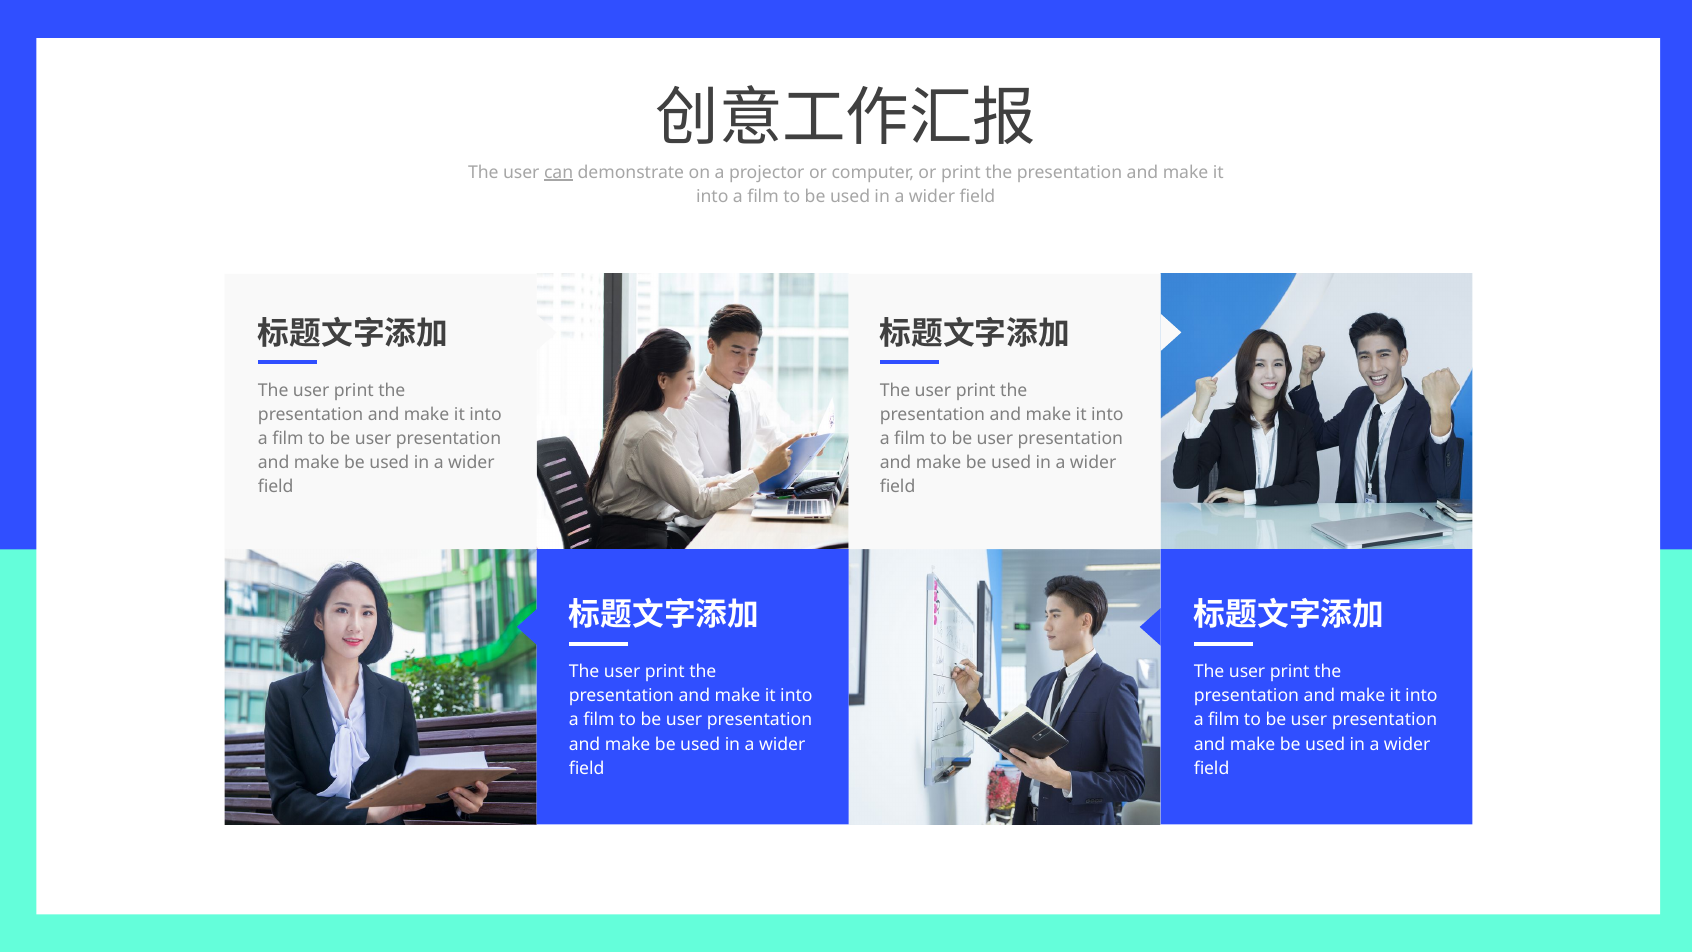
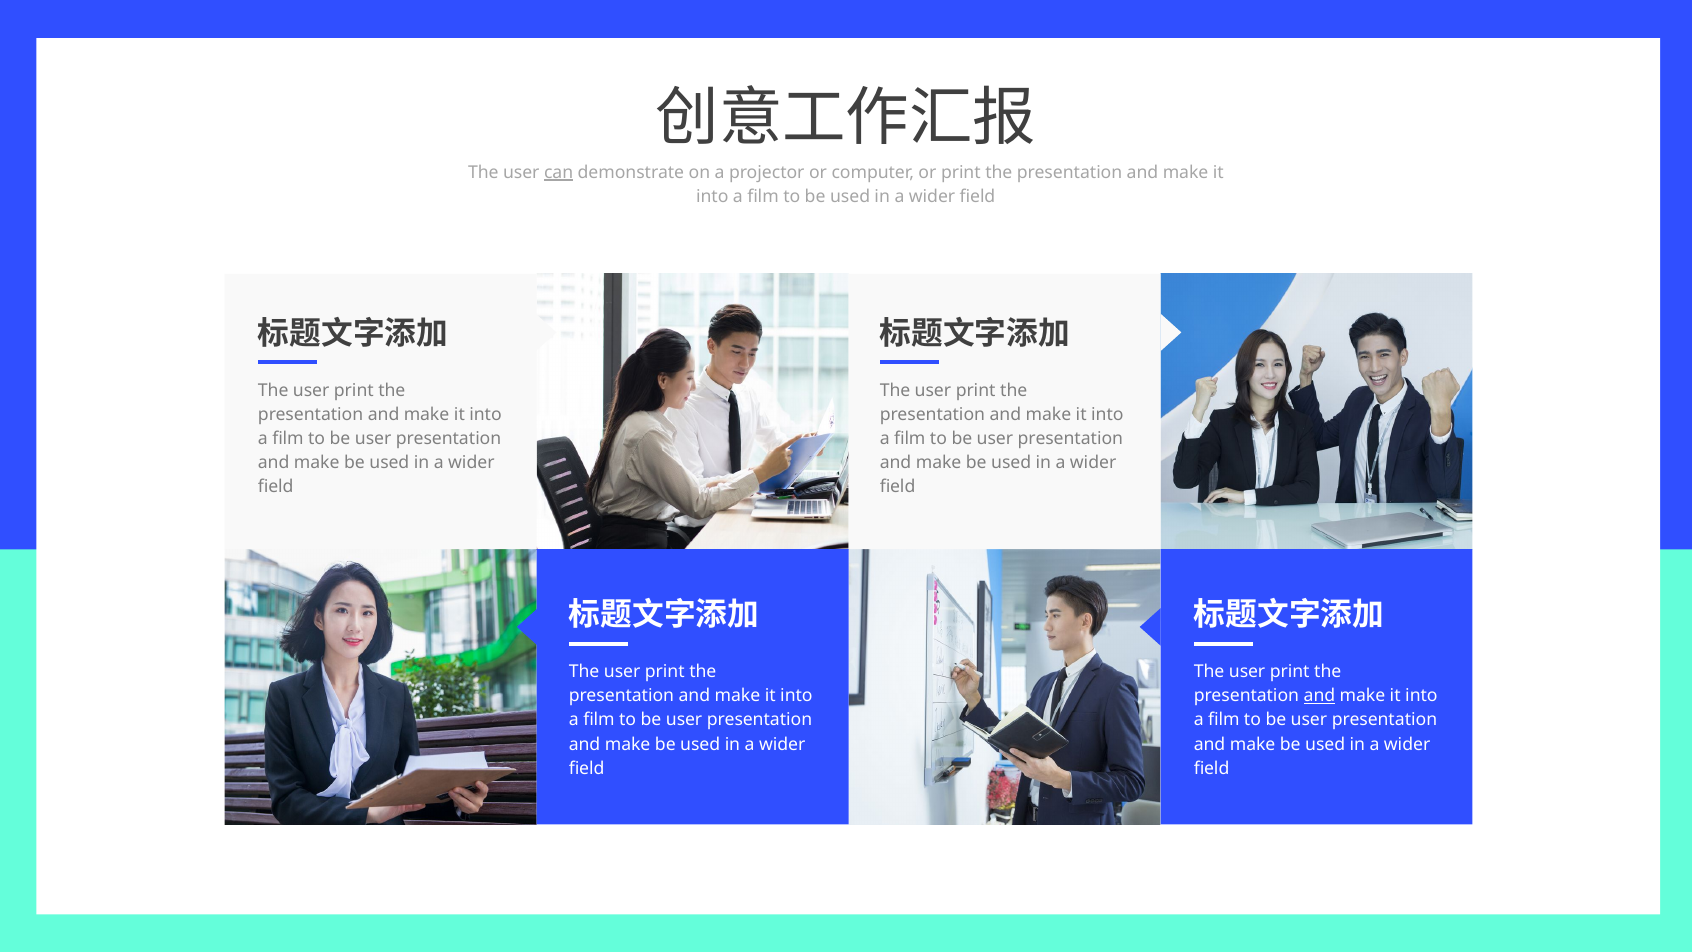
and at (1319, 696) underline: none -> present
